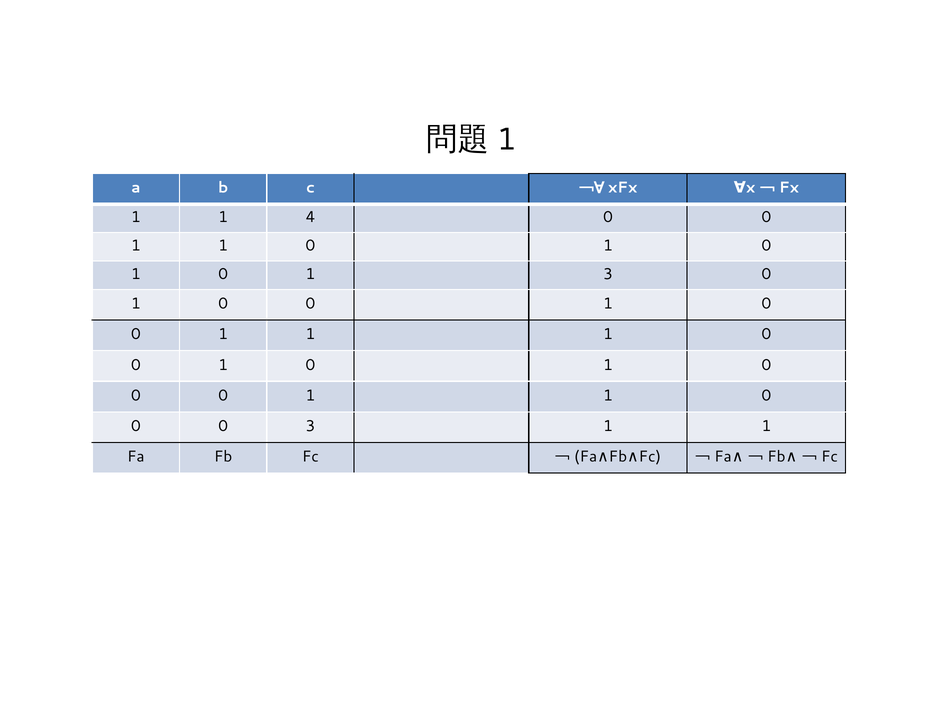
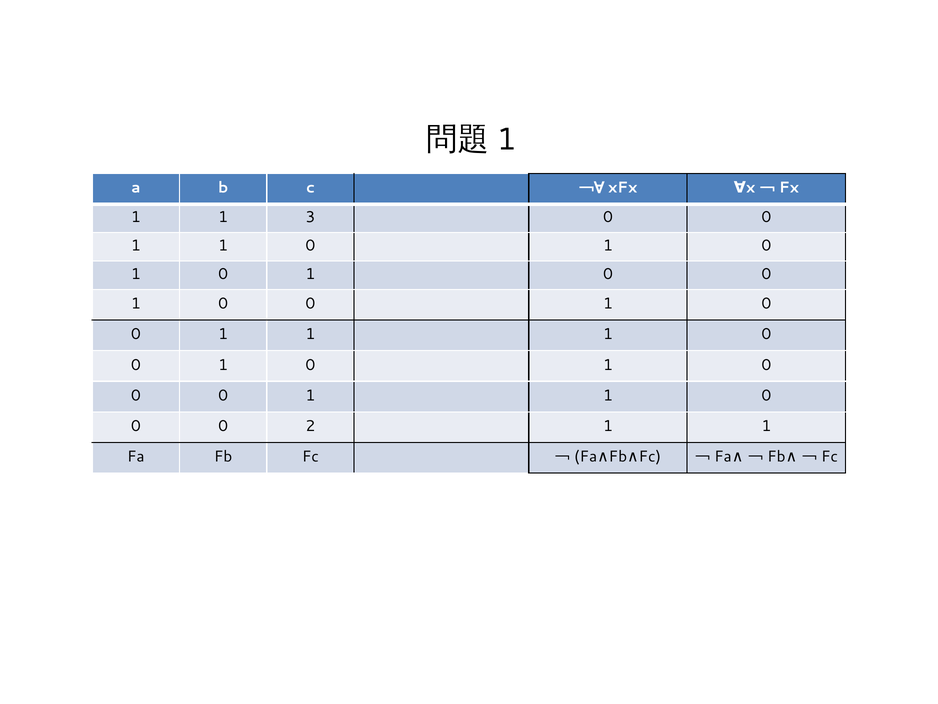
4: 4 -> 3
3 at (608, 274): 3 -> 0
0 3: 3 -> 2
